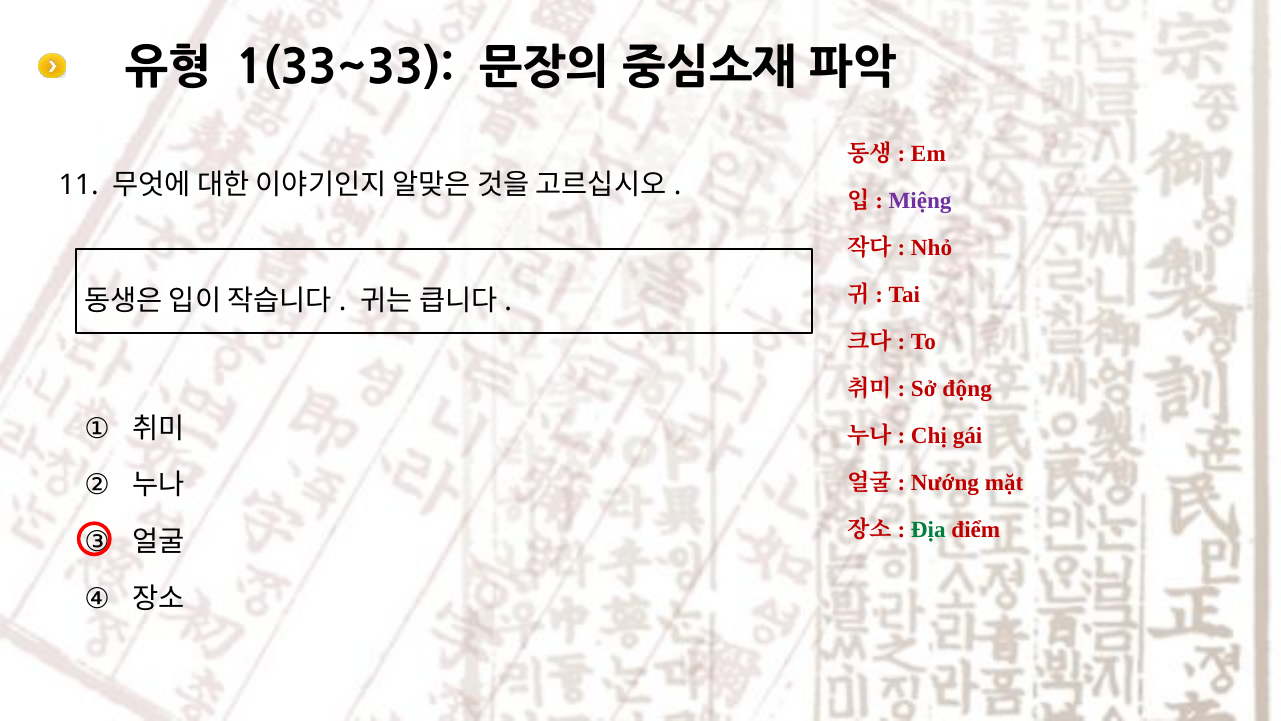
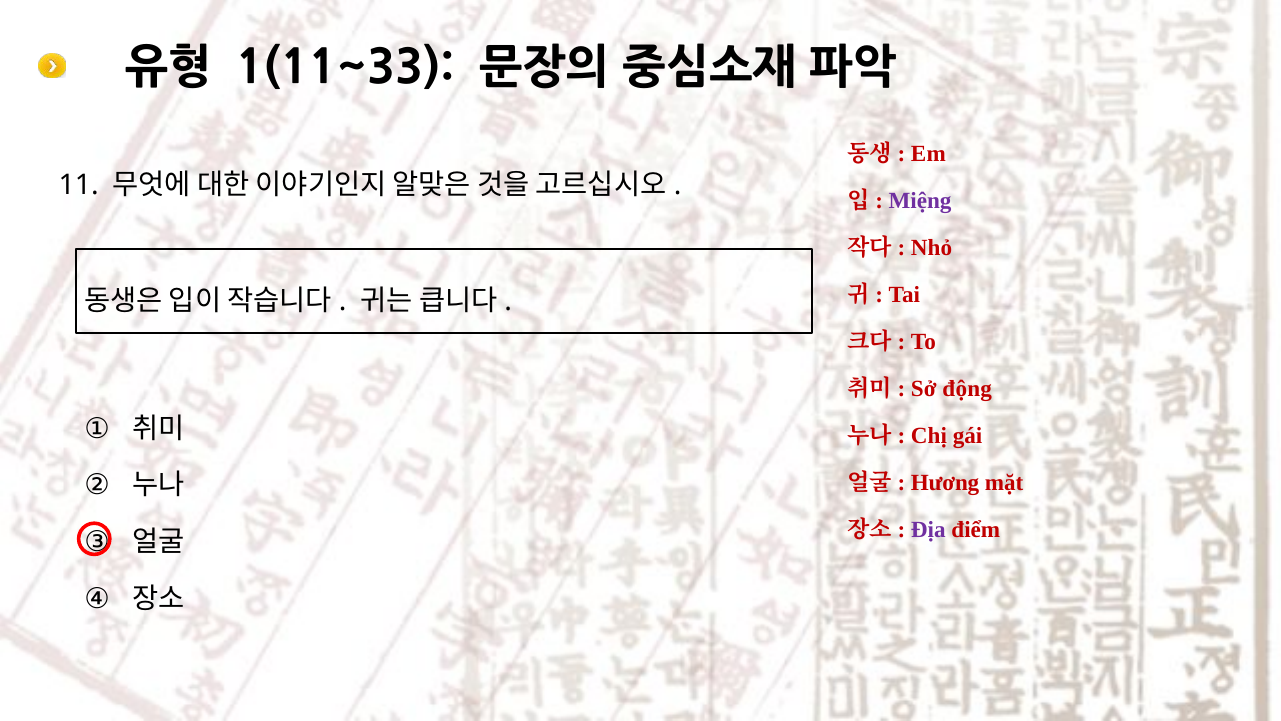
1(33~33: 1(33~33 -> 1(11~33
Nướng: Nướng -> Hương
Địa colour: green -> purple
